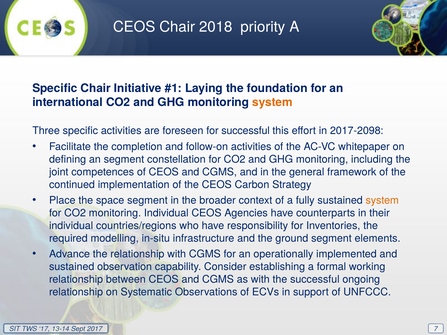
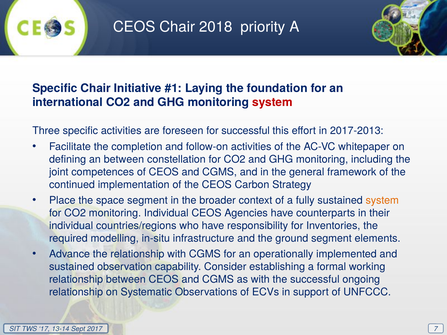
system at (272, 102) colour: orange -> red
2017-2098: 2017-2098 -> 2017-2013
an segment: segment -> between
